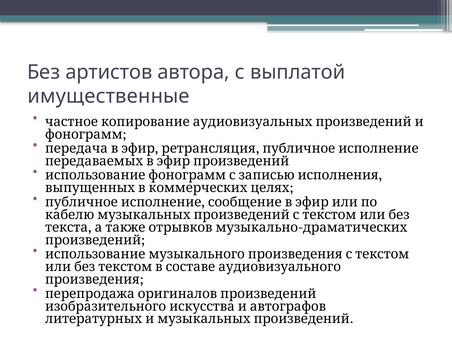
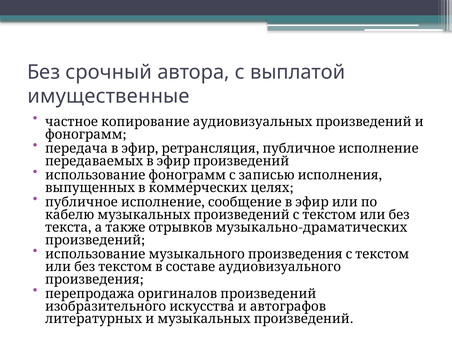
артистов: артистов -> срочный
